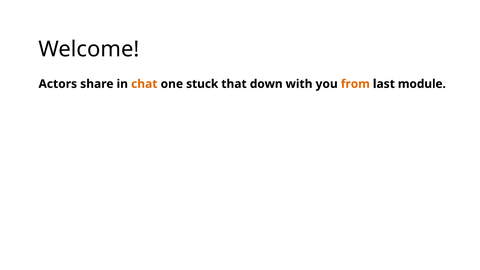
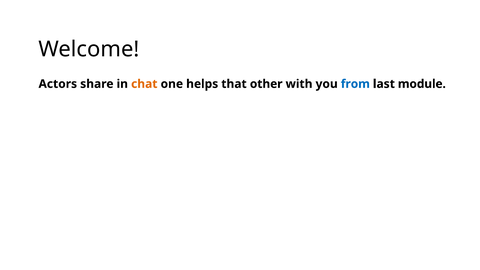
stuck: stuck -> helps
down: down -> other
from colour: orange -> blue
